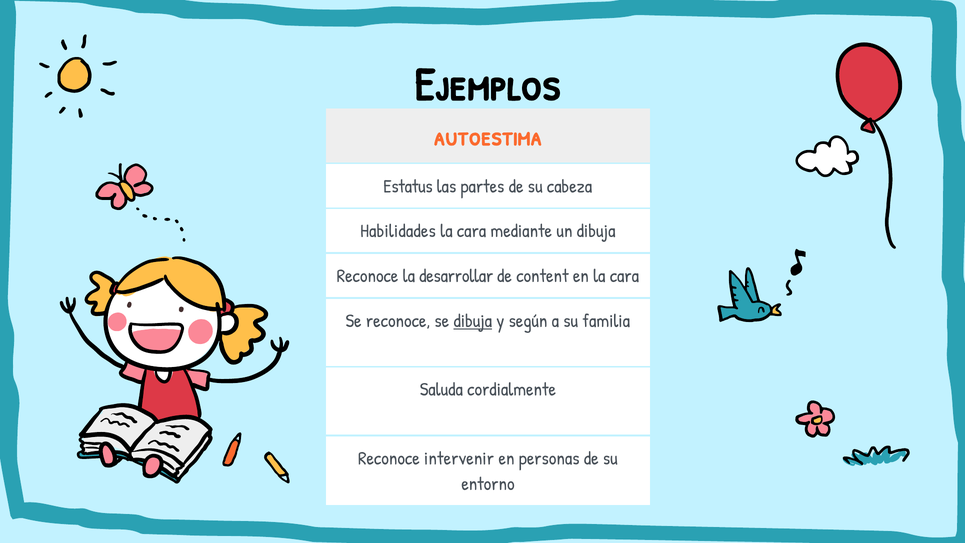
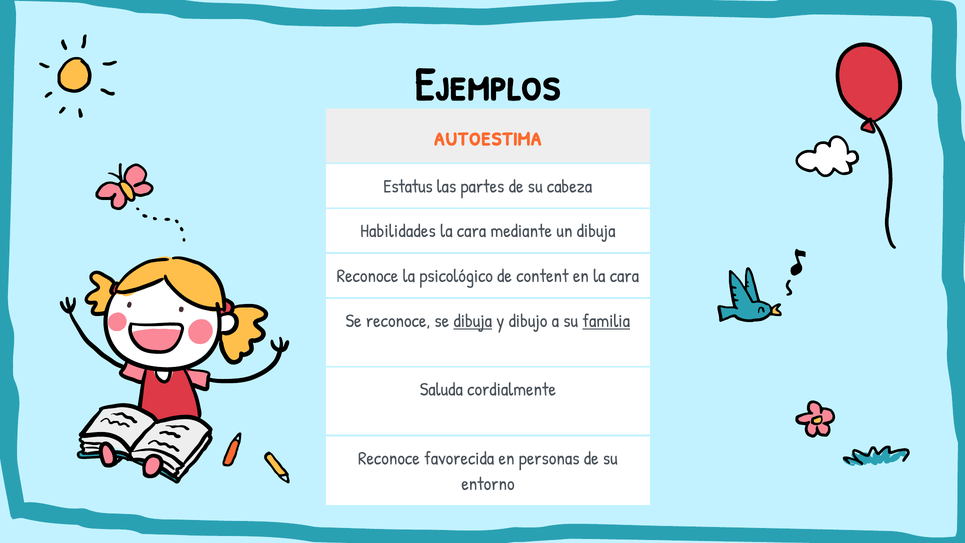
desarrollar: desarrollar -> psicológico
según: según -> dibujo
familia underline: none -> present
intervenir: intervenir -> favorecida
